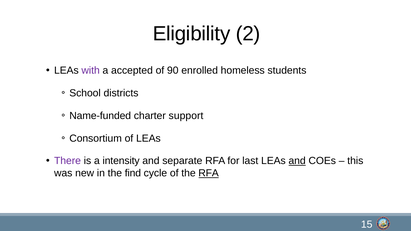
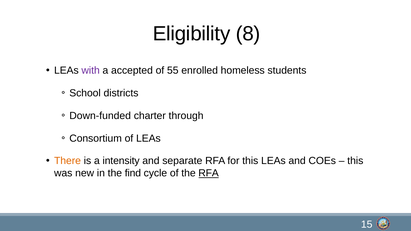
2: 2 -> 8
90: 90 -> 55
Name-funded: Name-funded -> Down-funded
support: support -> through
There colour: purple -> orange
for last: last -> this
and at (297, 161) underline: present -> none
